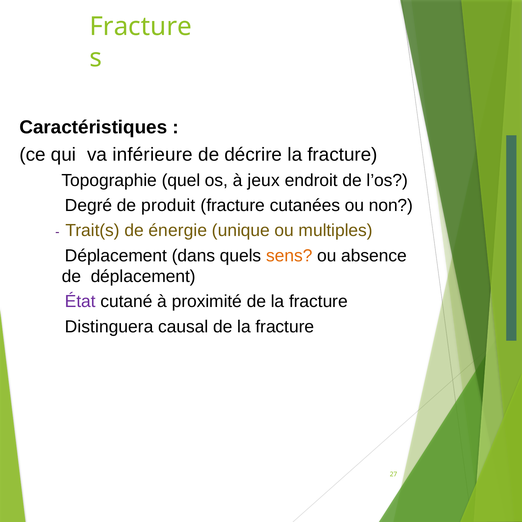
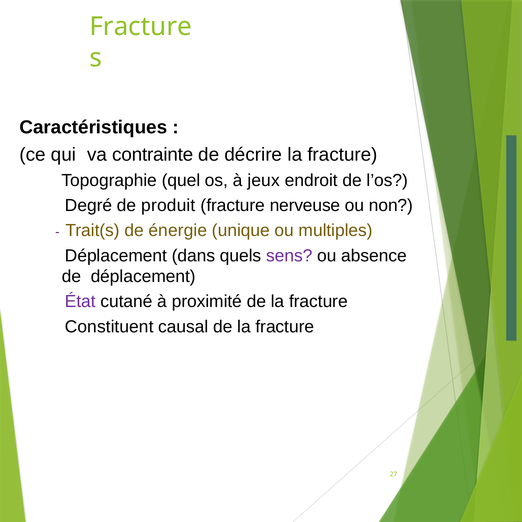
inférieure: inférieure -> contrainte
cutanées: cutanées -> nerveuse
sens colour: orange -> purple
Distinguera: Distinguera -> Constituent
